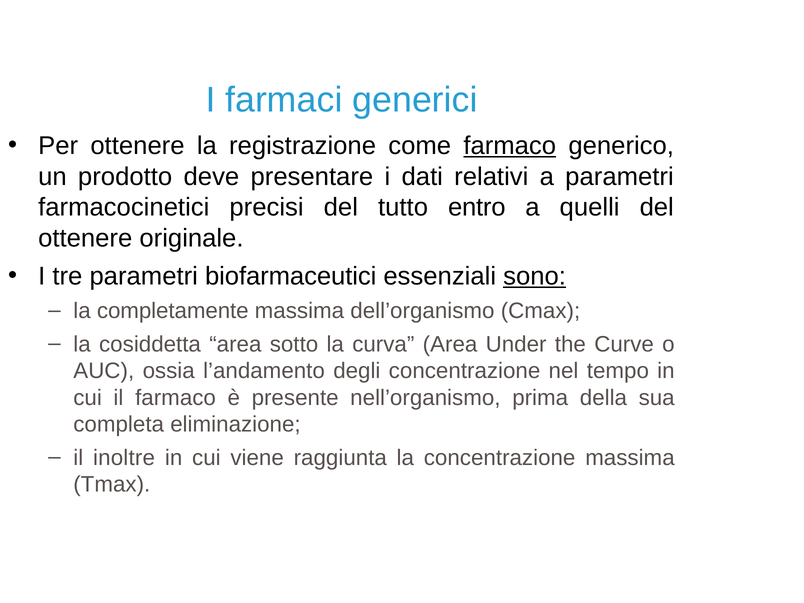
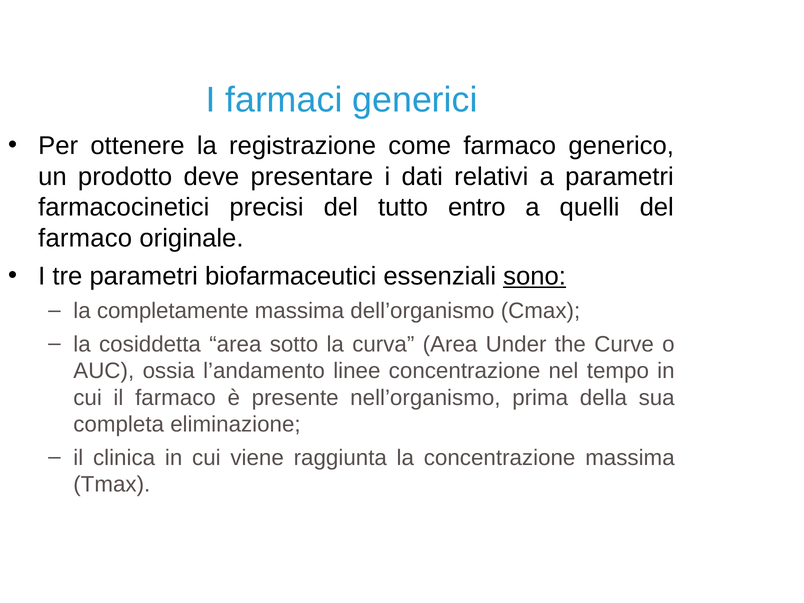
farmaco at (510, 146) underline: present -> none
ottenere at (85, 238): ottenere -> farmaco
degli: degli -> linee
inoltre: inoltre -> clinica
